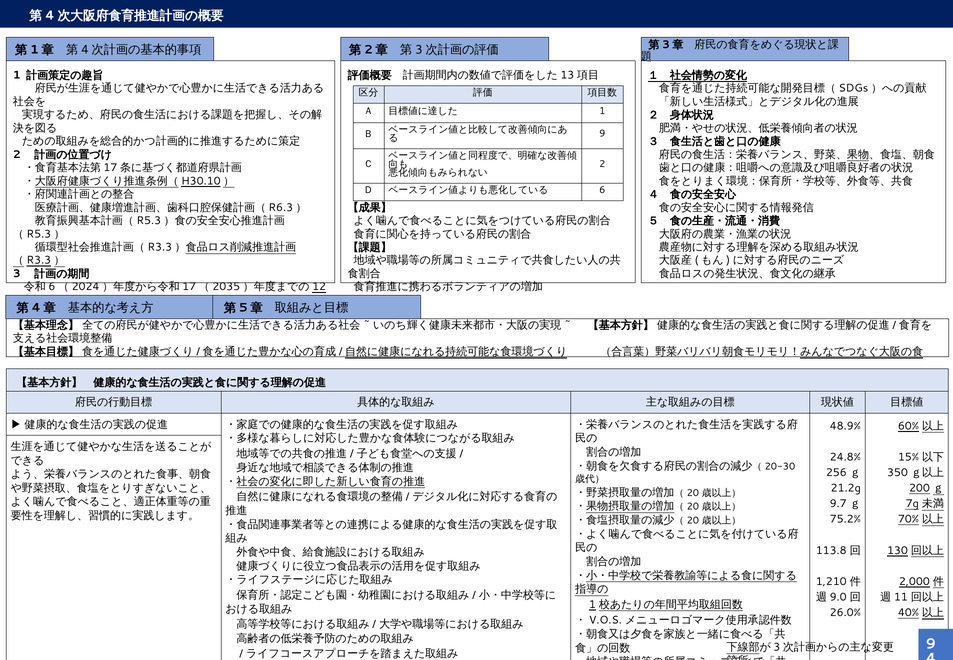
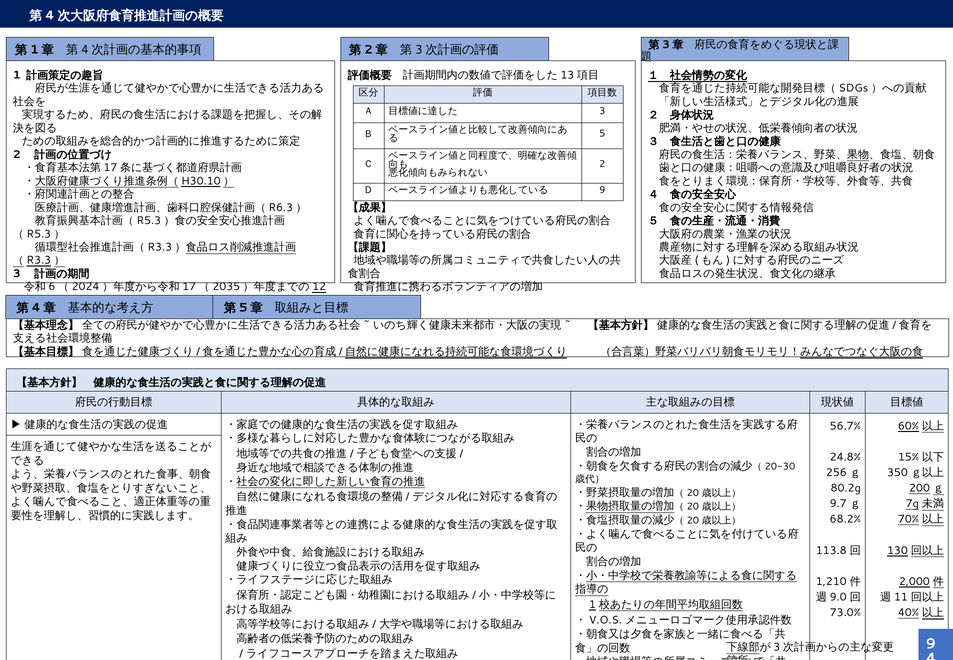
1 at (602, 111): 1 -> 3
9 at (602, 134): 9 -> 5
6 at (602, 190): 6 -> 9
48.9%: 48.9% -> 56.7%
21.2g: 21.2g -> 80.2g
75.2%: 75.2% -> 68.2%
26.0%: 26.0% -> 73.0%
